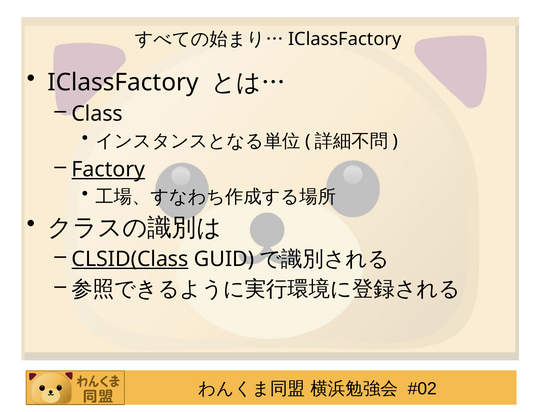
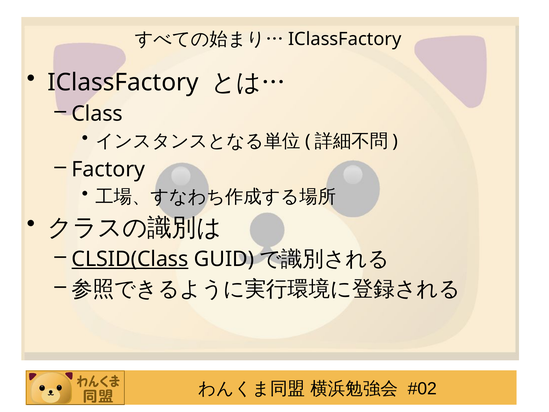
Factory underline: present -> none
